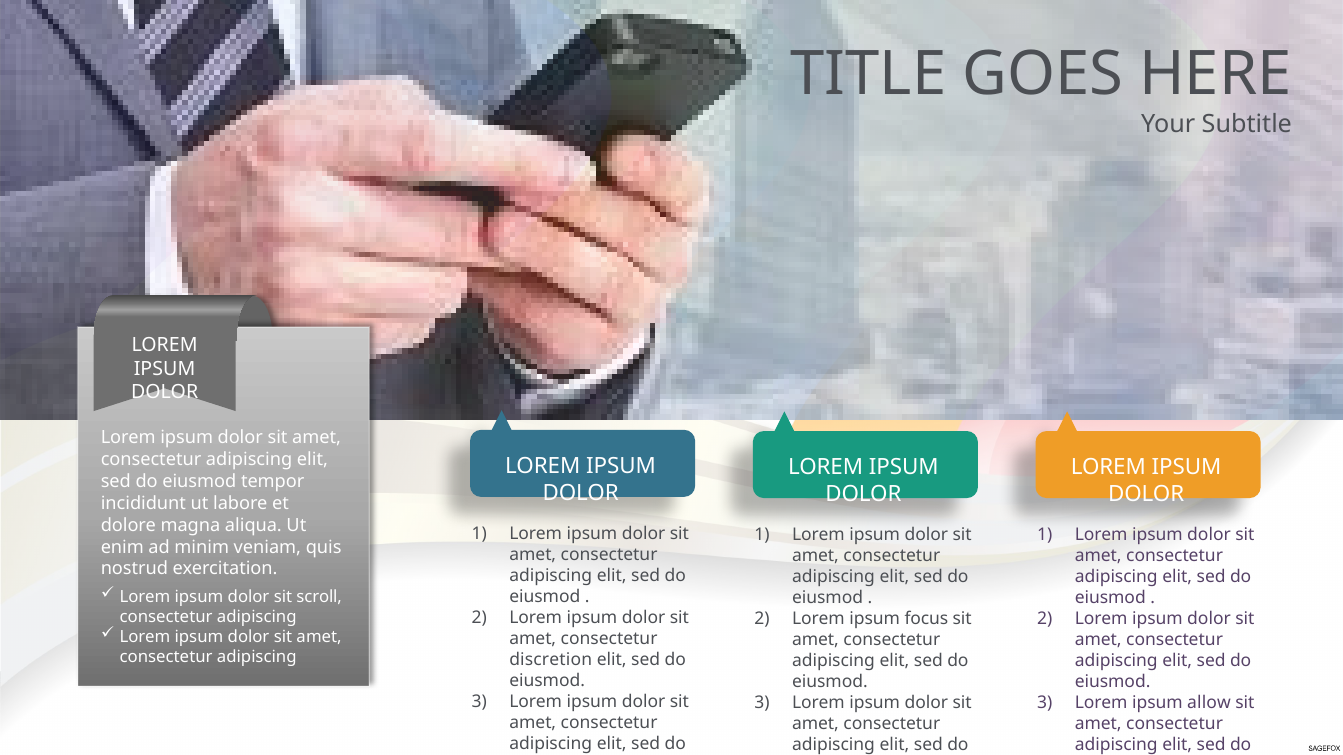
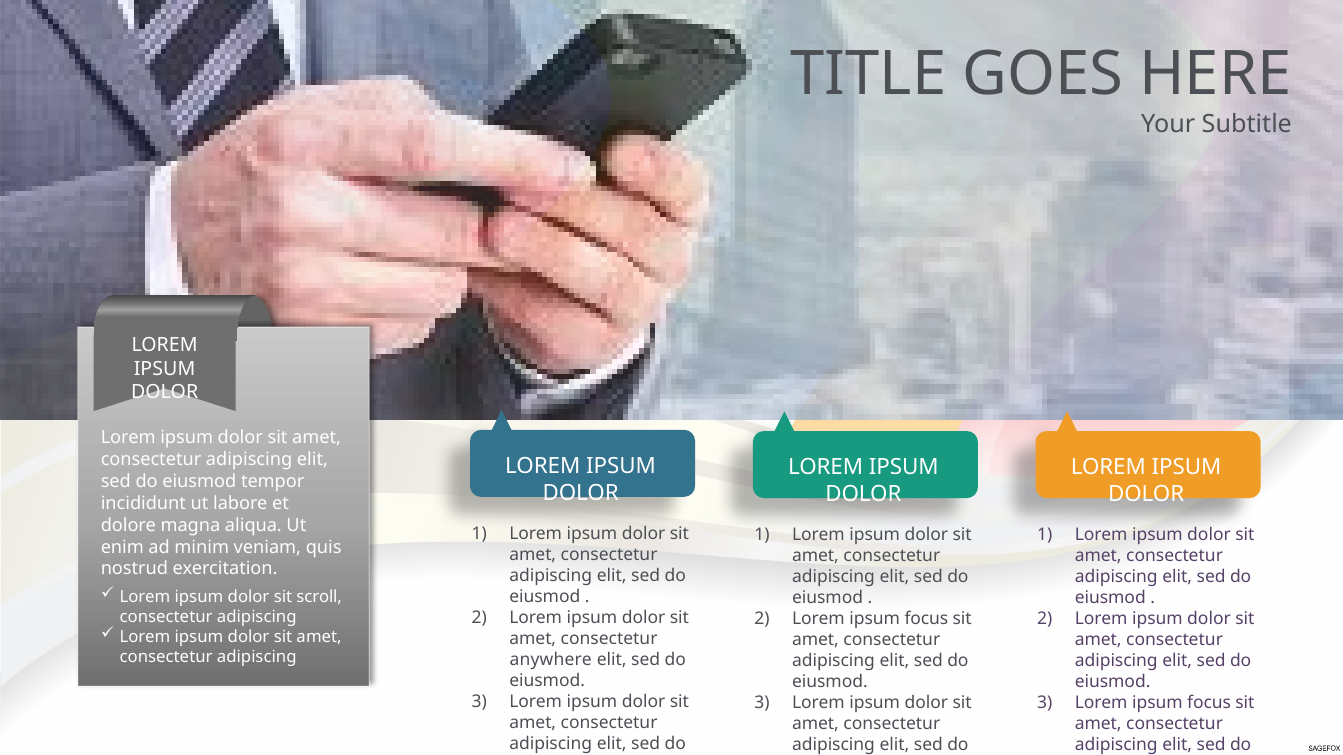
discretion: discretion -> anywhere
allow at (1209, 703): allow -> focus
